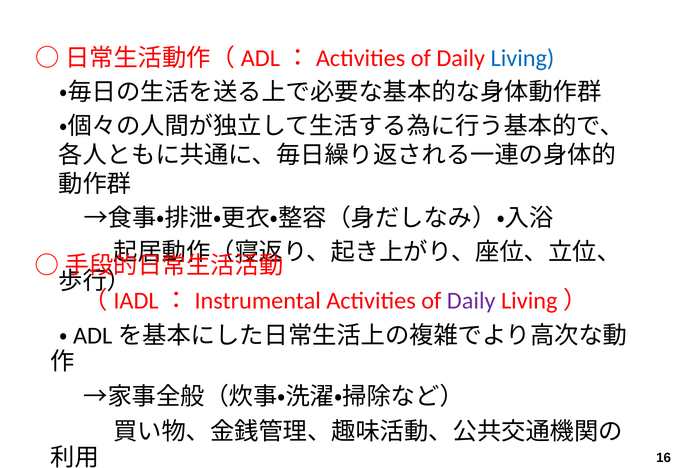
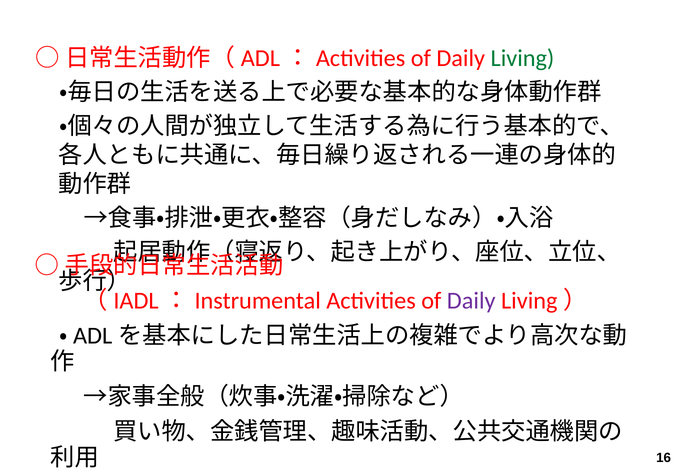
Living colour: blue -> green
